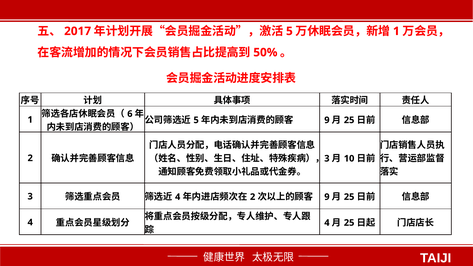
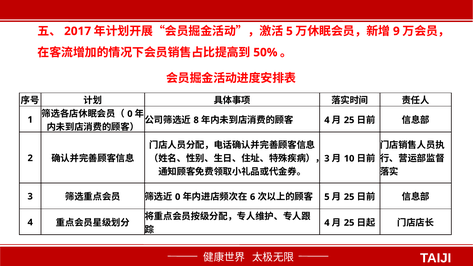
1 at (396, 31): 1 -> 9
6 at (130, 114): 6 -> 0
5 at (196, 120): 5 -> 8
9 at (327, 120): 9 -> 4
4 at (178, 197): 4 -> 0
2 at (253, 197): 2 -> 6
9 at (327, 197): 9 -> 5
